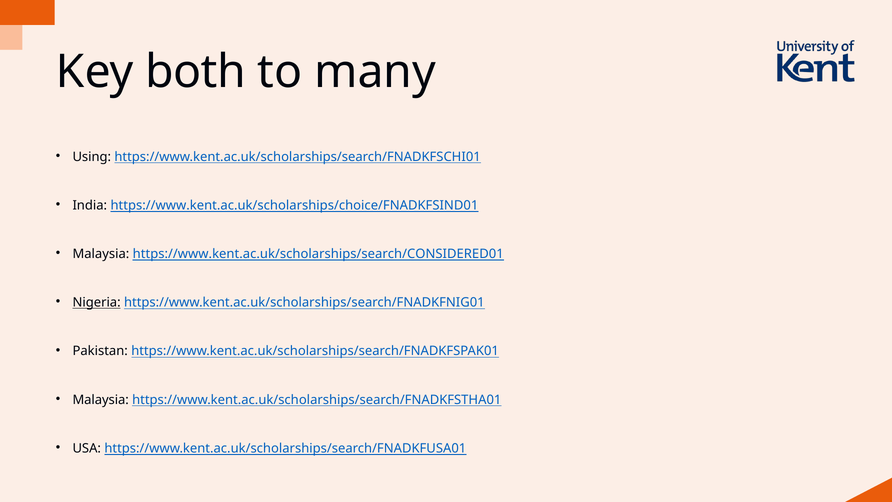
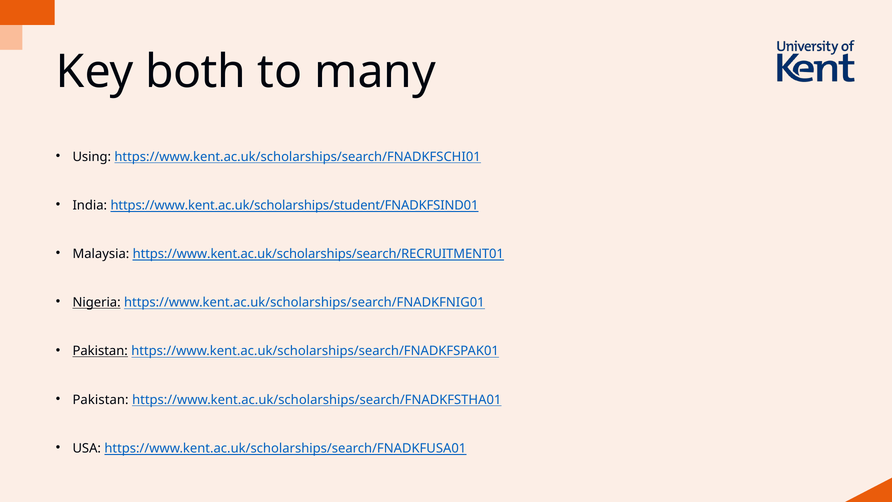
https://www.kent.ac.uk/scholarships/choice/FNADKFSIND01: https://www.kent.ac.uk/scholarships/choice/FNADKFSIND01 -> https://www.kent.ac.uk/scholarships/student/FNADKFSIND01
https://www.kent.ac.uk/scholarships/search/CONSIDERED01: https://www.kent.ac.uk/scholarships/search/CONSIDERED01 -> https://www.kent.ac.uk/scholarships/search/RECRUITMENT01
Pakistan at (100, 351) underline: none -> present
Malaysia at (101, 400): Malaysia -> Pakistan
